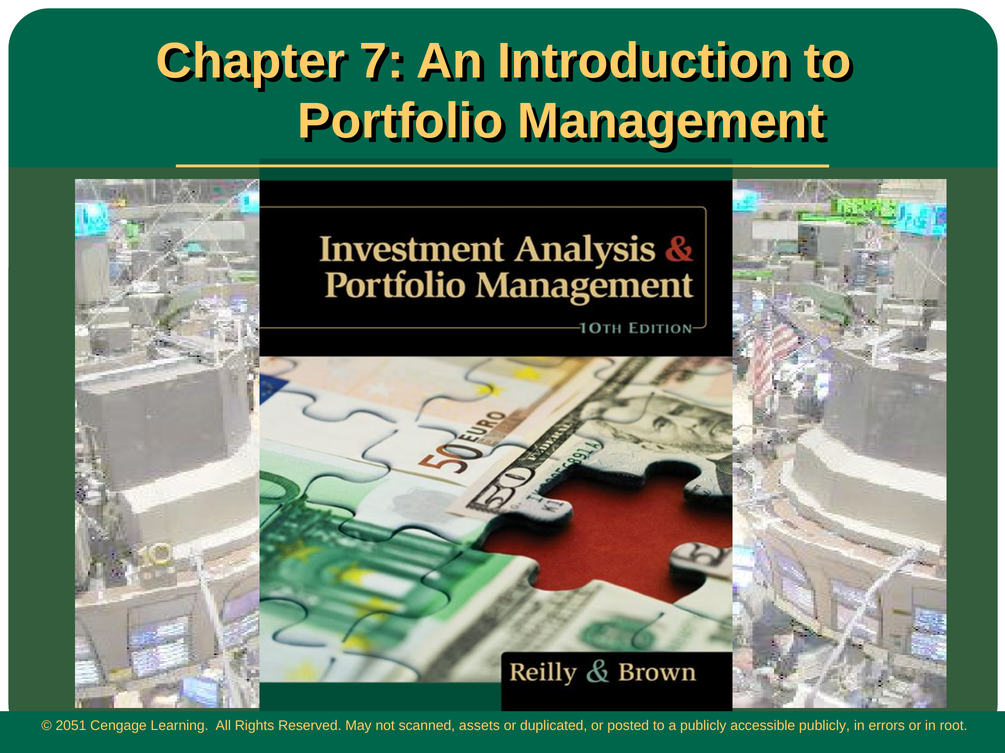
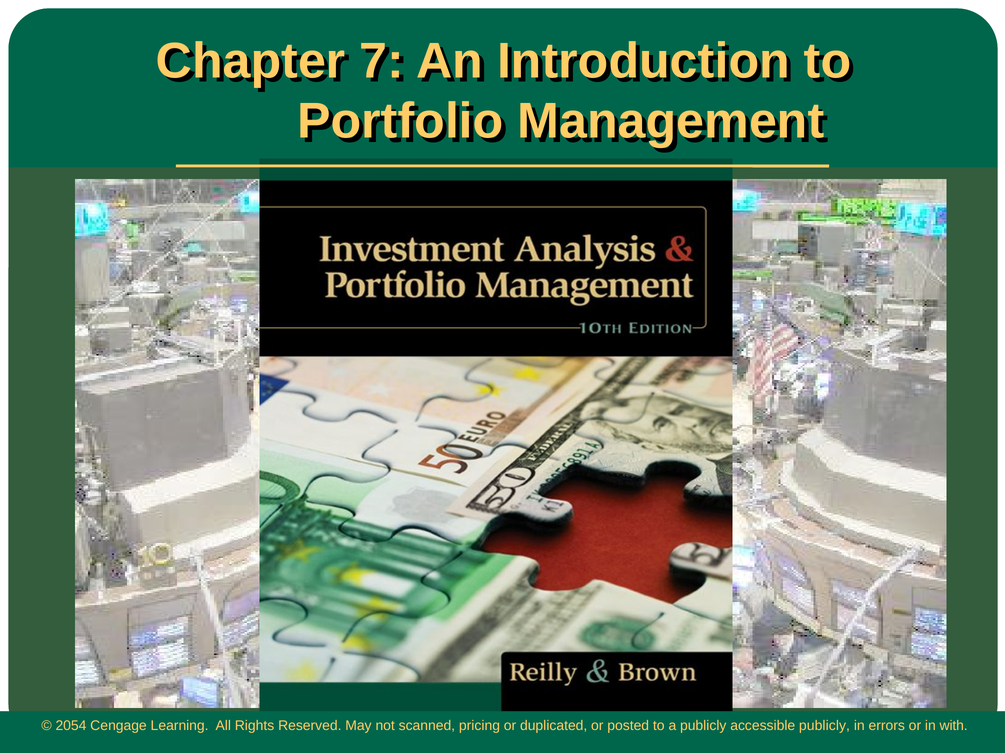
2051: 2051 -> 2054
assets: assets -> pricing
root: root -> with
